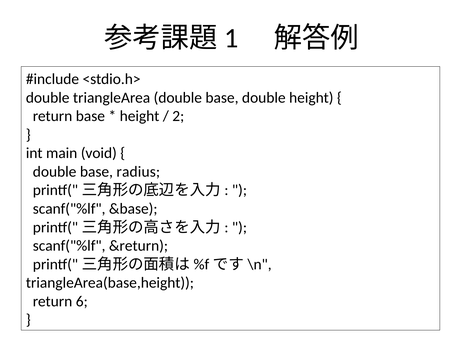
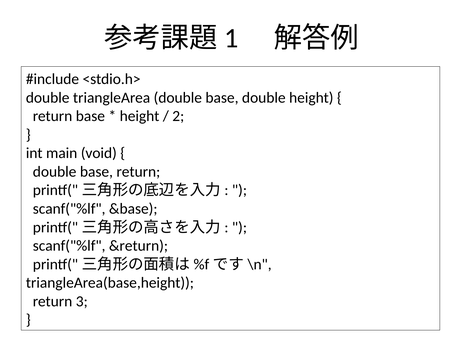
base radius: radius -> return
6: 6 -> 3
